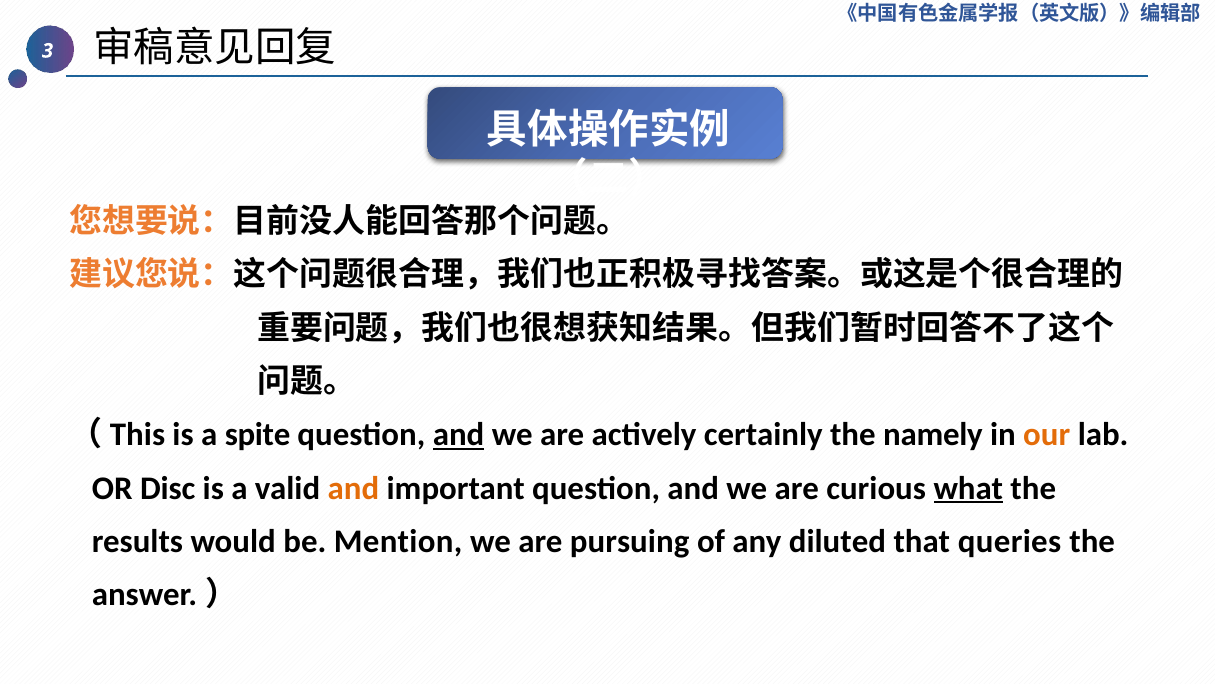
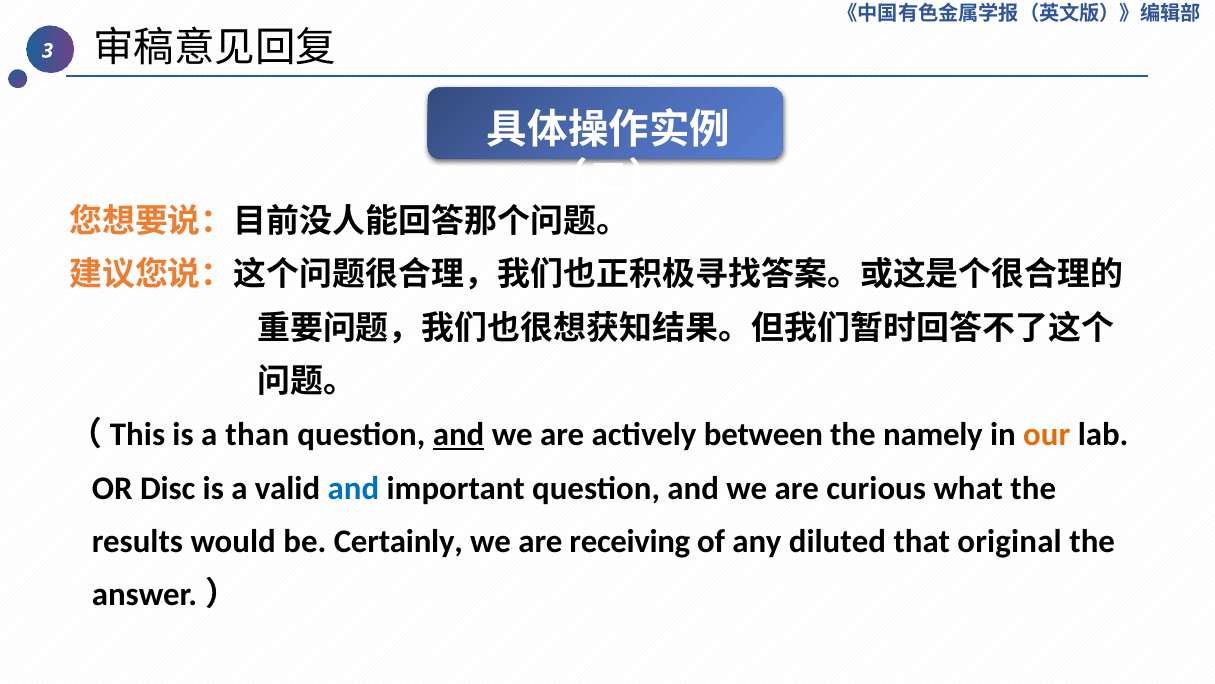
spite: spite -> than
certainly: certainly -> between
and at (353, 488) colour: orange -> blue
what underline: present -> none
Mention: Mention -> Certainly
pursuing: pursuing -> receiving
queries: queries -> original
